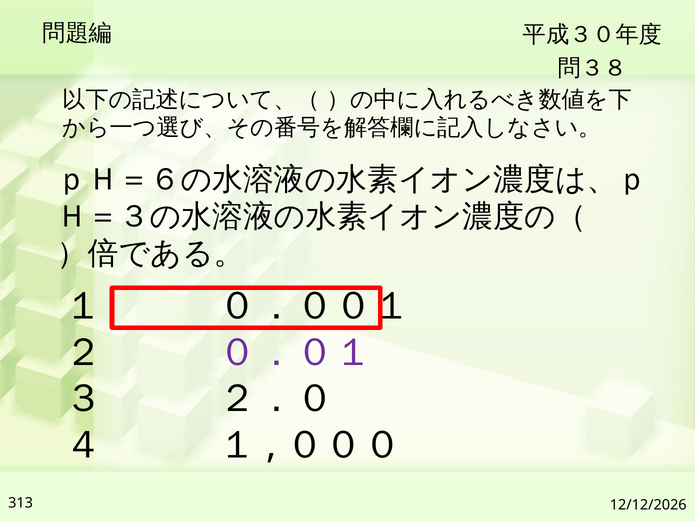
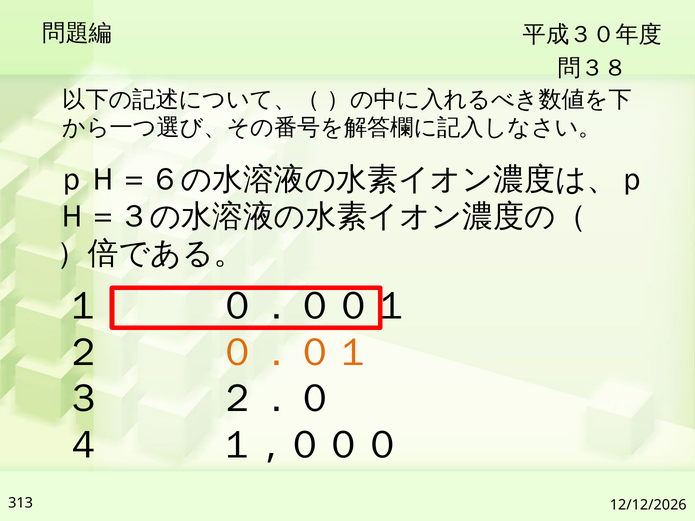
０．０１ colour: purple -> orange
